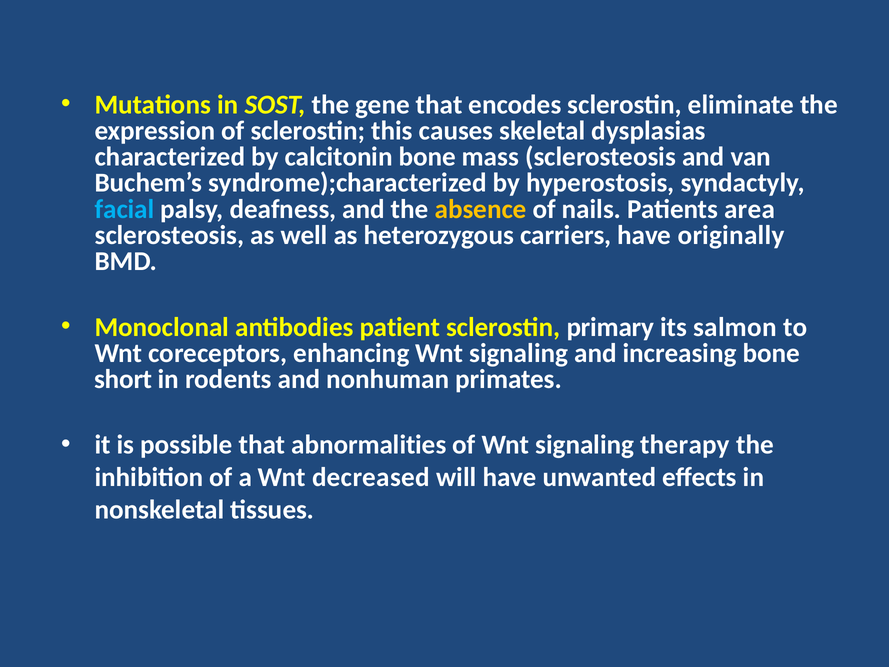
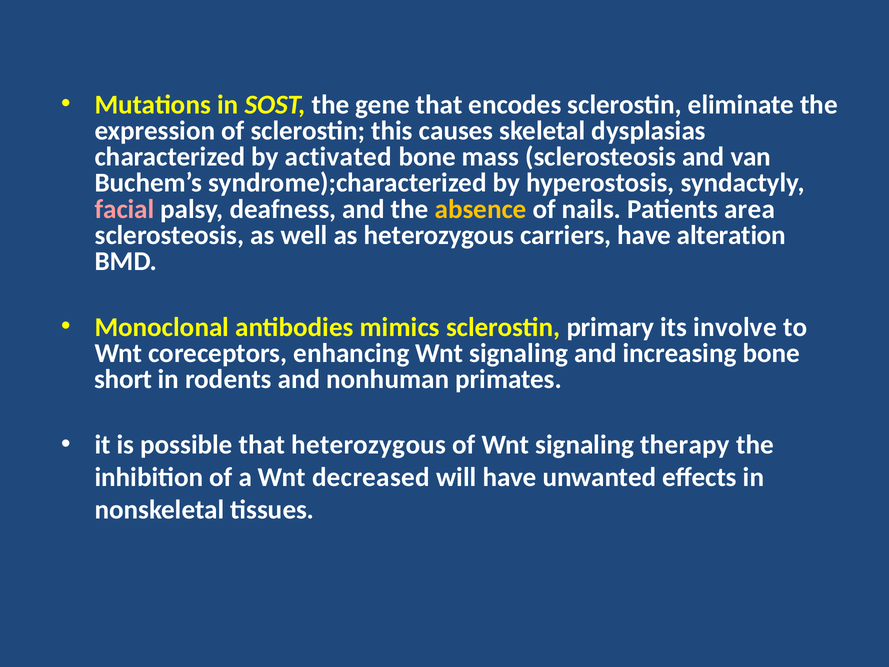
calcitonin: calcitonin -> activated
facial colour: light blue -> pink
originally: originally -> alteration
patient: patient -> mimics
salmon: salmon -> involve
that abnormalities: abnormalities -> heterozygous
